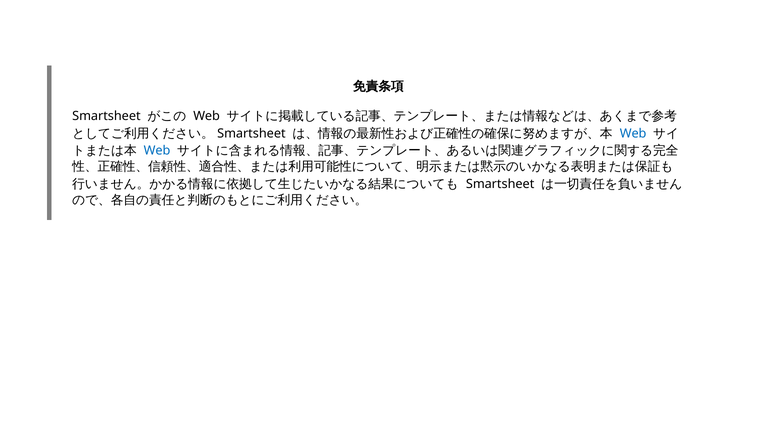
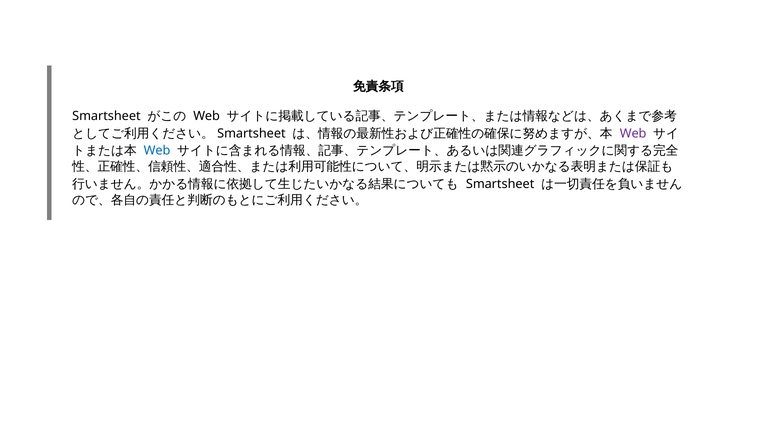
Web at (633, 134) colour: blue -> purple
